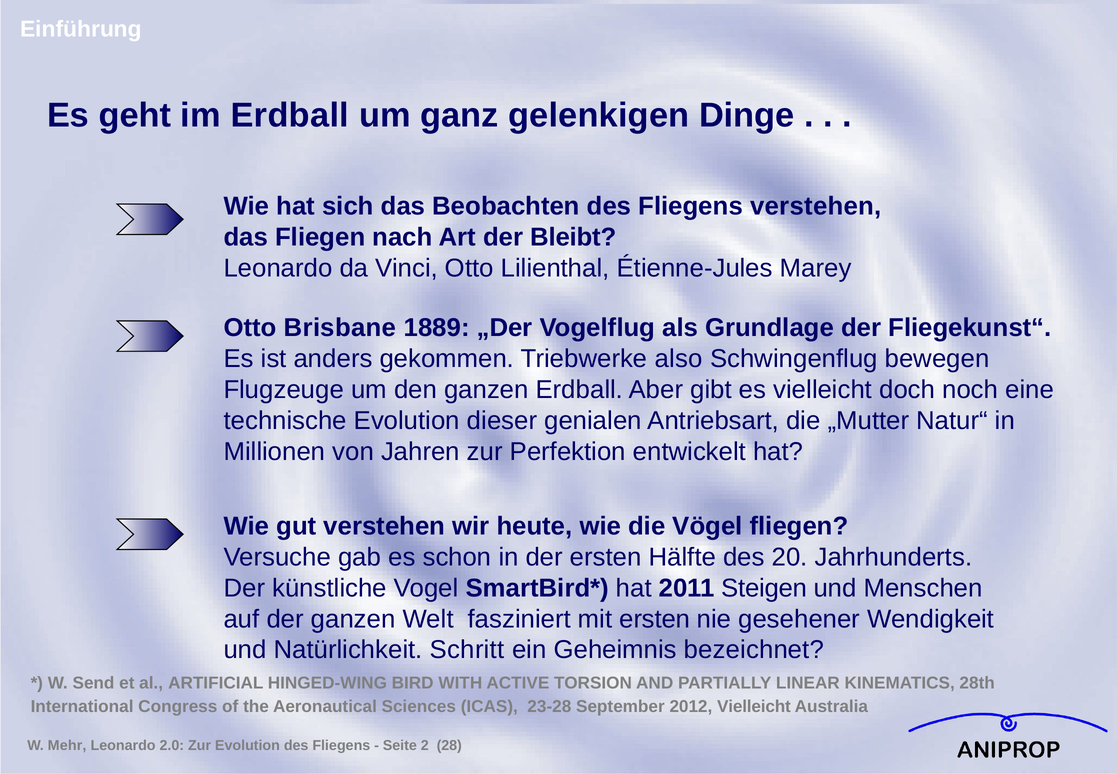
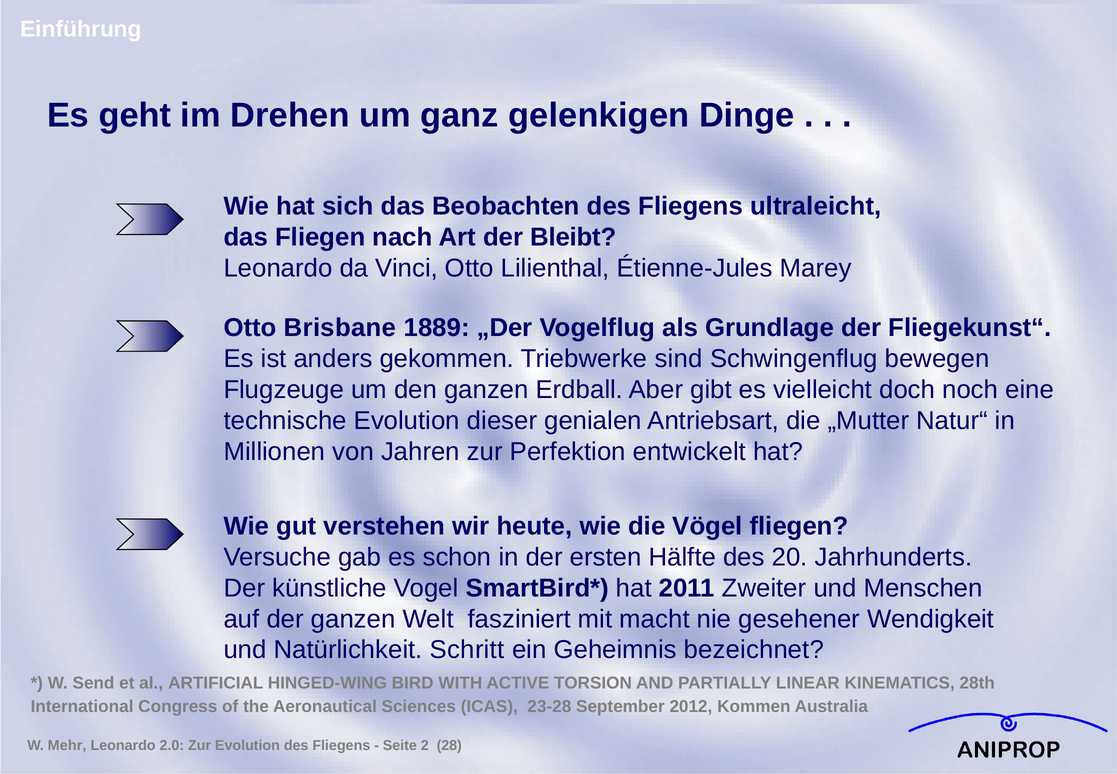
im Erdball: Erdball -> Drehen
Fliegens verstehen: verstehen -> ultraleicht
also: also -> sind
Steigen: Steigen -> Zweiter
mit ersten: ersten -> macht
2012 Vielleicht: Vielleicht -> Kommen
